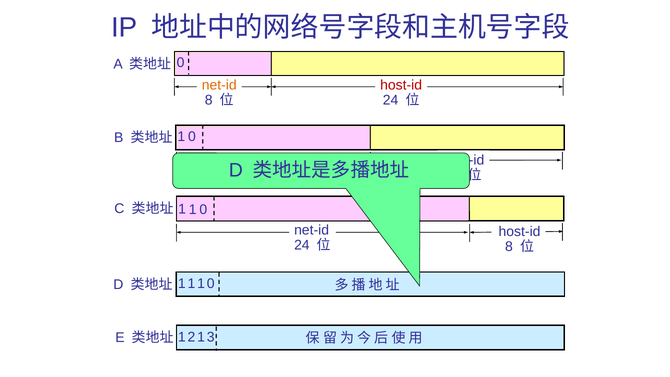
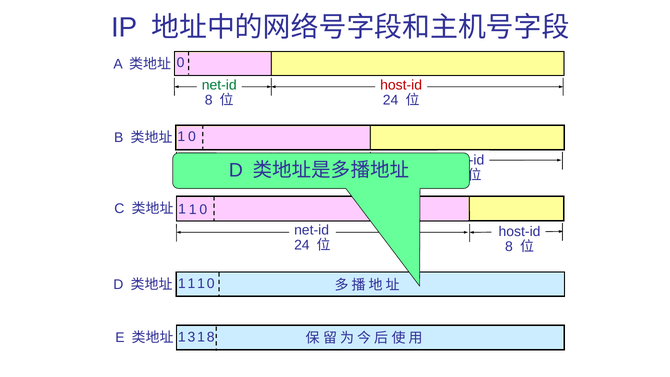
net-id at (219, 85) colour: orange -> green
2: 2 -> 3
1 3: 3 -> 8
